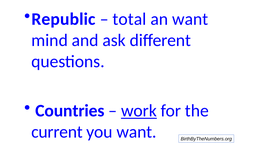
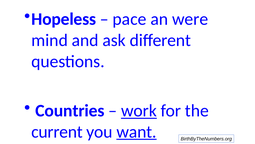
Republic: Republic -> Hopeless
total: total -> pace
an want: want -> were
want at (137, 131) underline: none -> present
